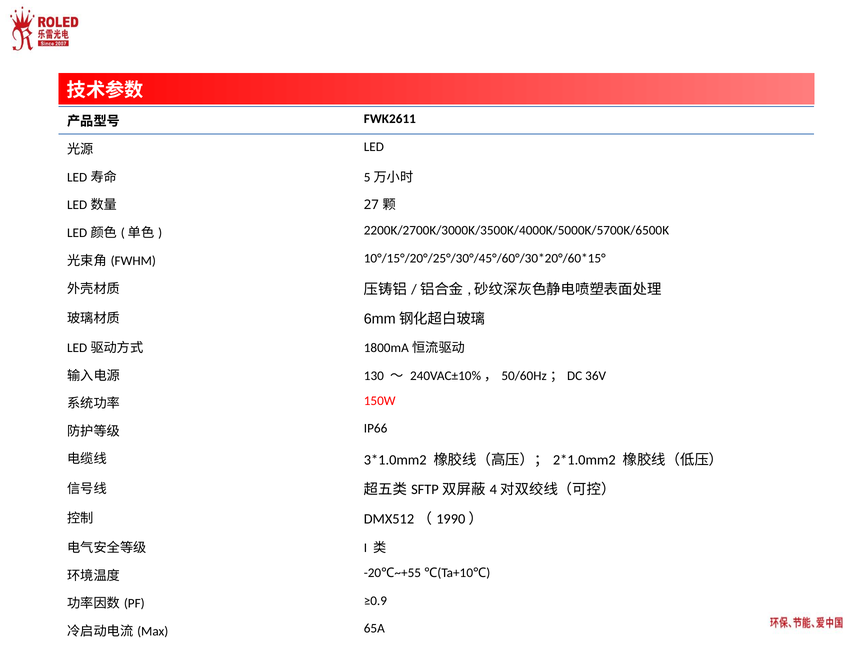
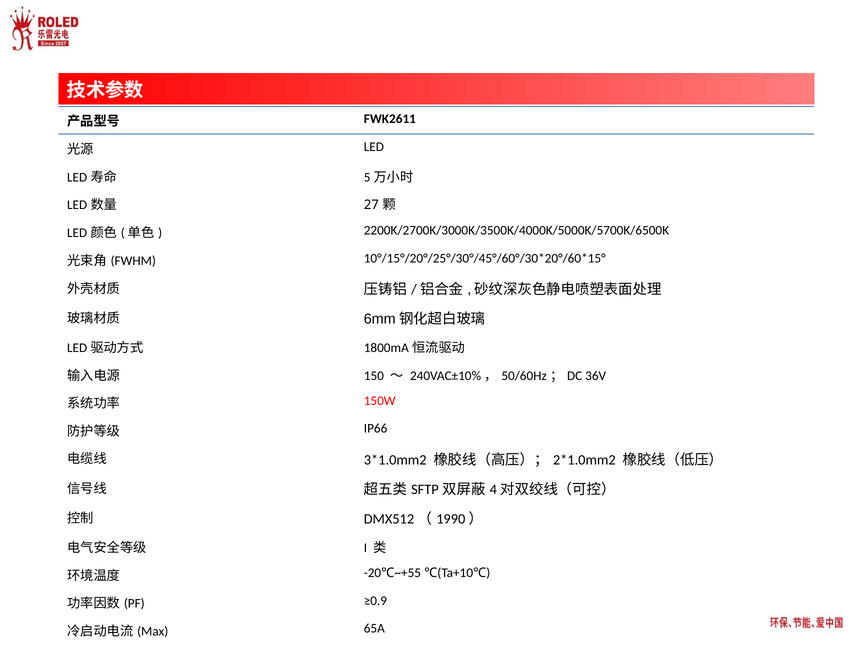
130: 130 -> 150
